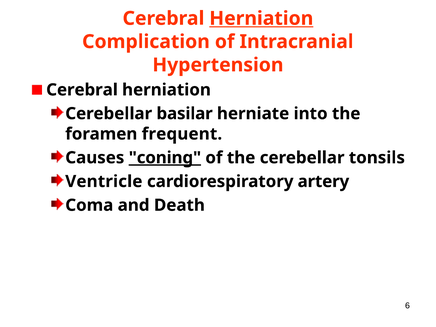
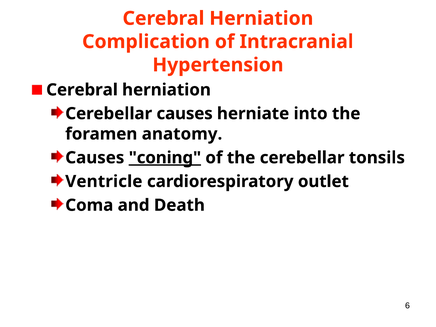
Herniation at (261, 18) underline: present -> none
Cerebellar basilar: basilar -> causes
frequent: frequent -> anatomy
artery: artery -> outlet
